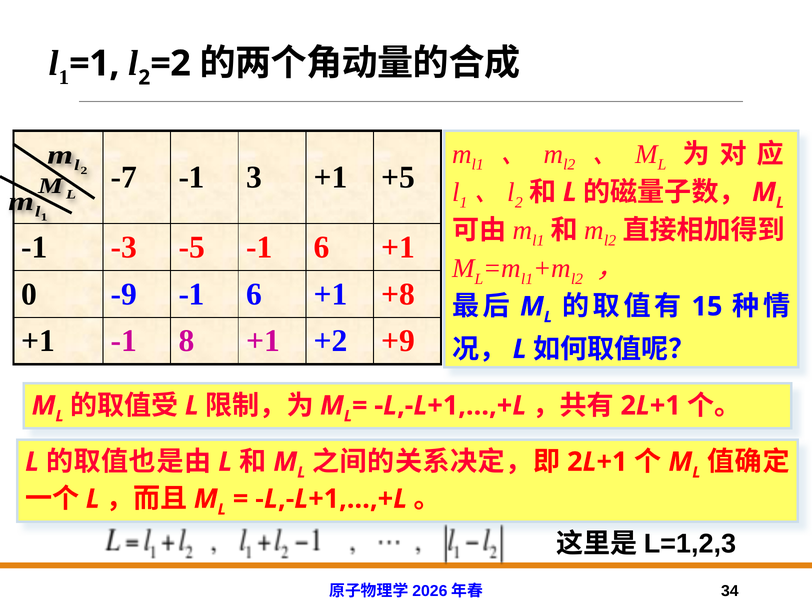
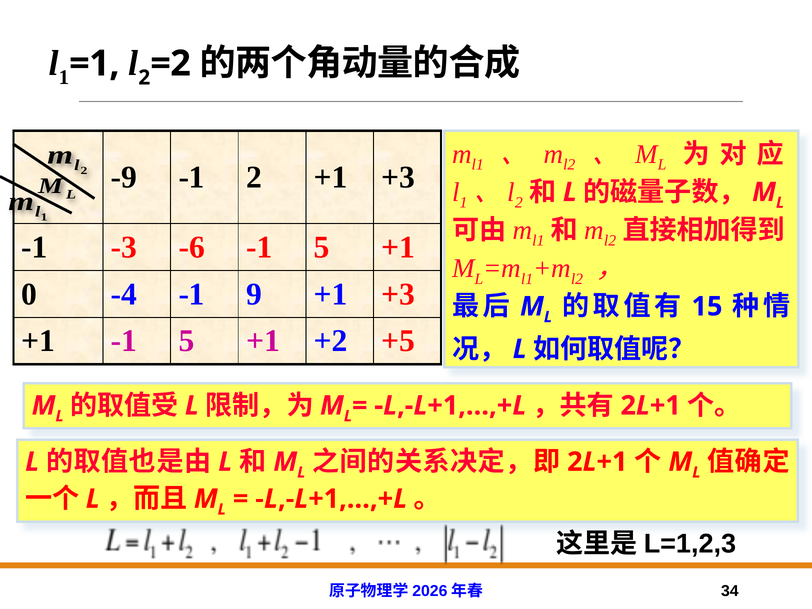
-7: -7 -> -9
-1 3: 3 -> 2
+5 at (398, 177): +5 -> +3
-5: -5 -> -6
6 at (322, 247): 6 -> 5
-9: -9 -> -4
6 at (254, 294): 6 -> 9
+8 at (398, 294): +8 -> +3
+1 -1 8: 8 -> 5
+9: +9 -> +5
